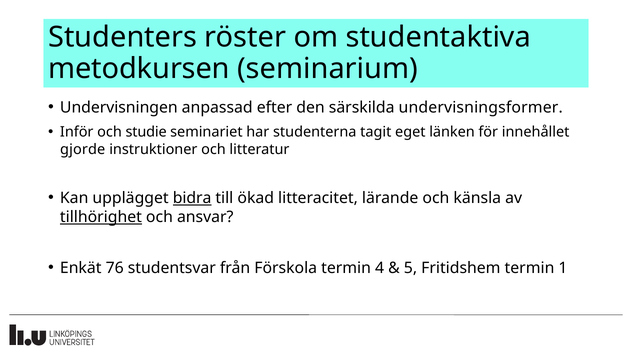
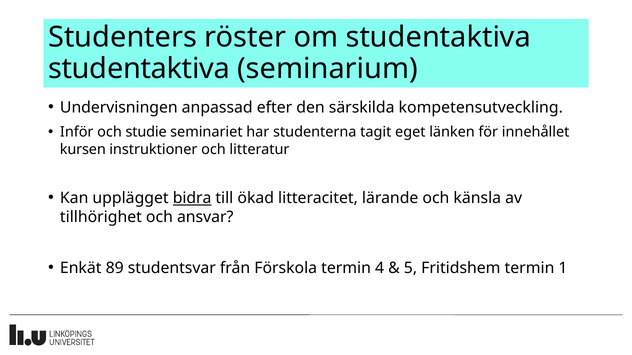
metodkursen at (139, 69): metodkursen -> studentaktiva
undervisningsformer: undervisningsformer -> kompetensutveckling
gjorde: gjorde -> kursen
tillhörighet underline: present -> none
76: 76 -> 89
